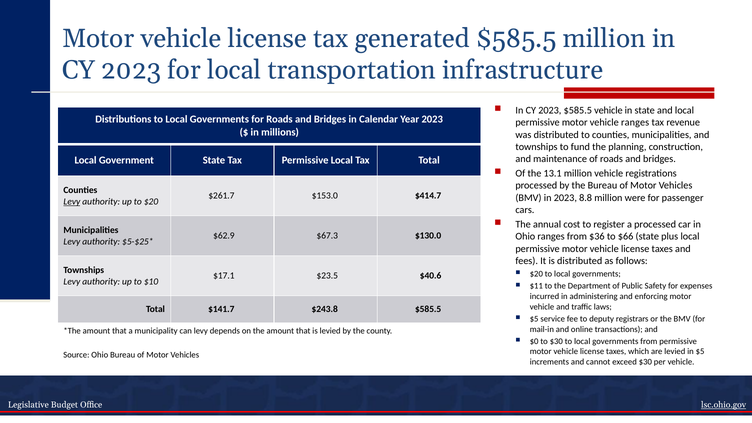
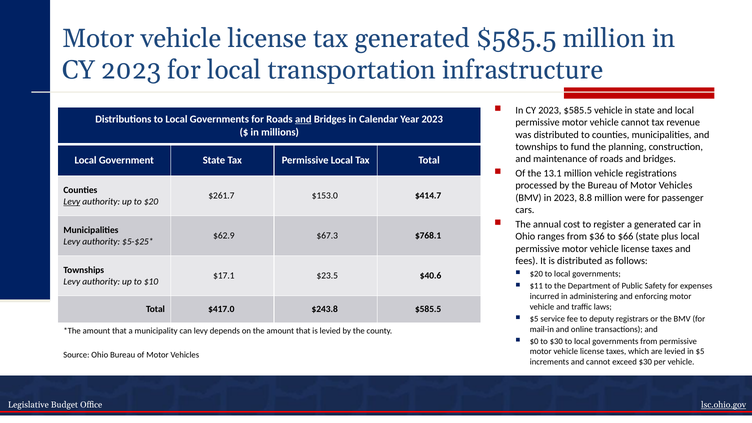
and at (303, 119) underline: none -> present
vehicle ranges: ranges -> cannot
a processed: processed -> generated
$130.0: $130.0 -> $768.1
$141.7: $141.7 -> $417.0
